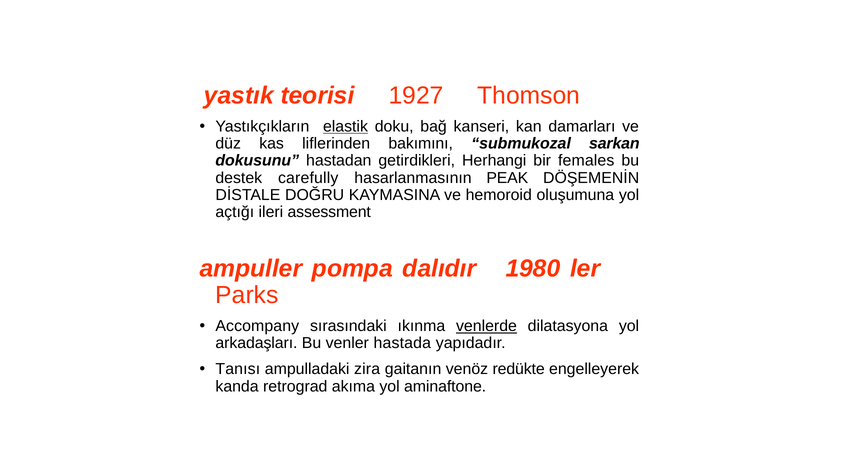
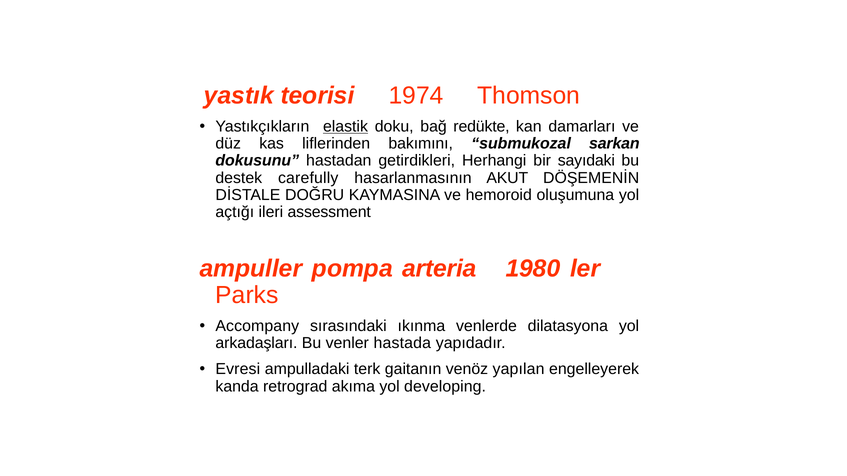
1927: 1927 -> 1974
kanseri: kanseri -> redükte
females: females -> sayıdaki
PEAK: PEAK -> AKUT
dalıdır: dalıdır -> arteria
venlerde underline: present -> none
Tanısı: Tanısı -> Evresi
zira: zira -> terk
redükte: redükte -> yapılan
aminaftone: aminaftone -> developing
